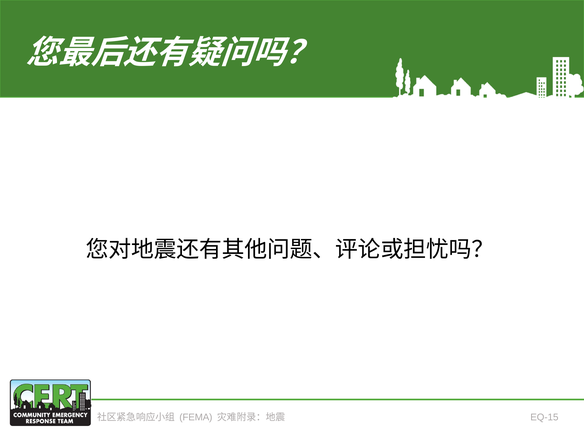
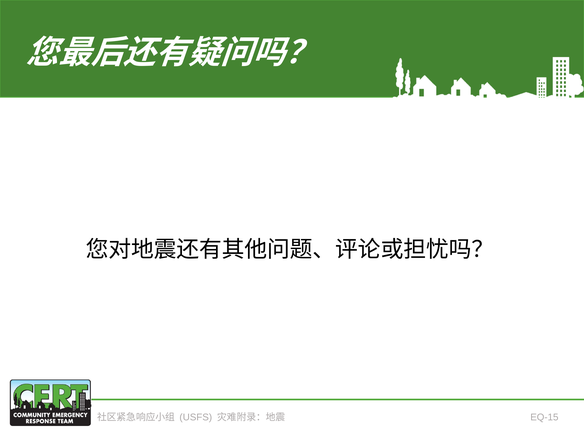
FEMA: FEMA -> USFS
